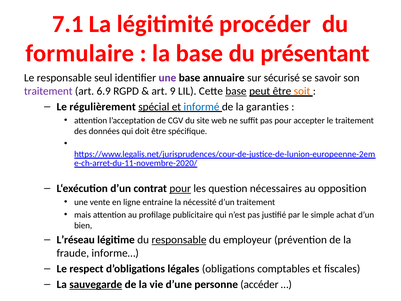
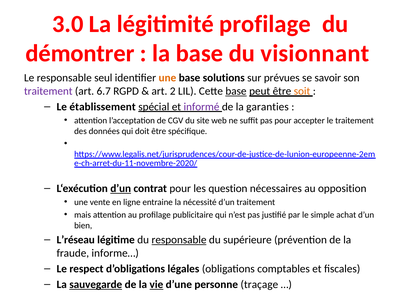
7.1: 7.1 -> 3.0
légitimité procéder: procéder -> profilage
formulaire: formulaire -> démontrer
présentant: présentant -> visionnant
une at (167, 78) colour: purple -> orange
annuaire: annuaire -> solutions
sécurisé: sécurisé -> prévues
6.9: 6.9 -> 6.7
9: 9 -> 2
régulièrement: régulièrement -> établissement
informé colour: blue -> purple
d’un at (121, 188) underline: none -> present
pour at (180, 188) underline: present -> none
employeur: employeur -> supérieure
vie underline: none -> present
accéder: accéder -> traçage
